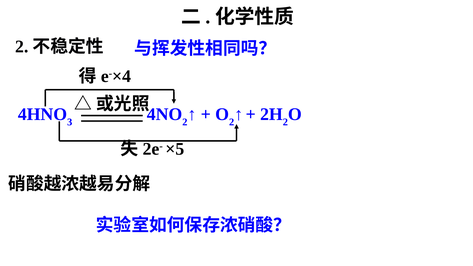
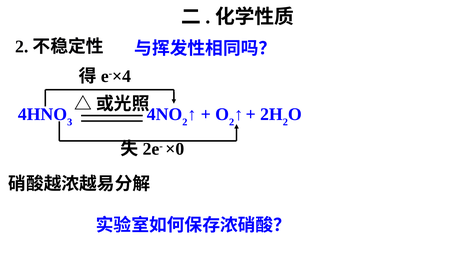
×5: ×5 -> ×0
